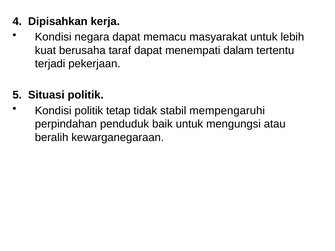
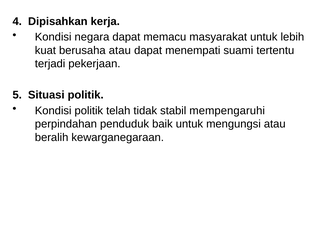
berusaha taraf: taraf -> atau
dalam: dalam -> suami
tetap: tetap -> telah
